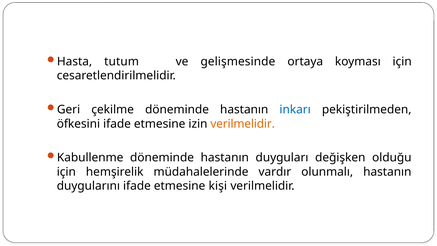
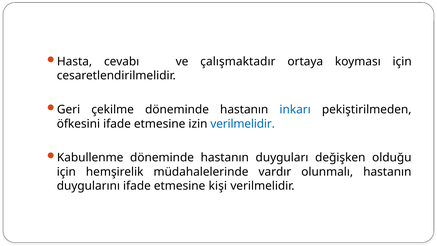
tutum: tutum -> cevabı
gelişmesinde: gelişmesinde -> çalışmaktadır
verilmelidir at (243, 124) colour: orange -> blue
